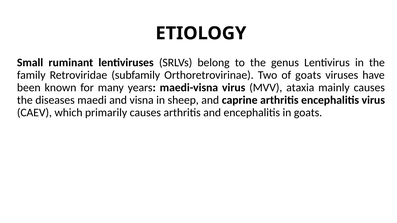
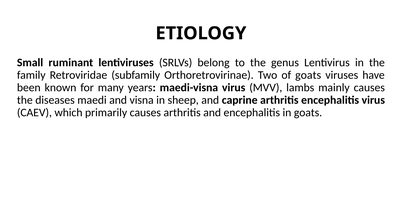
ataxia: ataxia -> lambs
